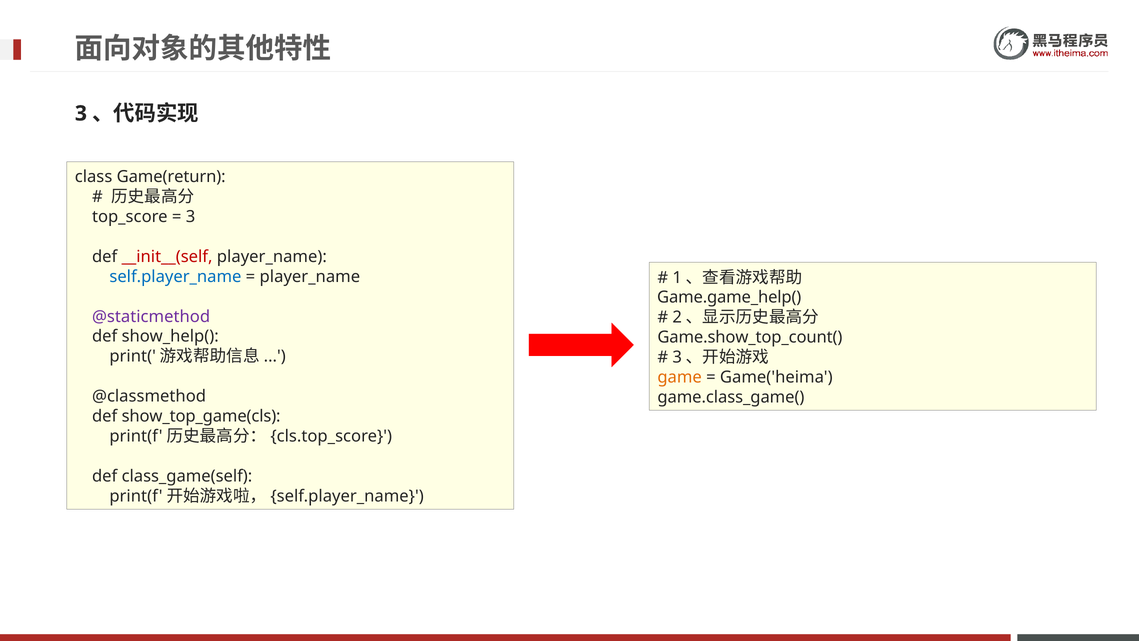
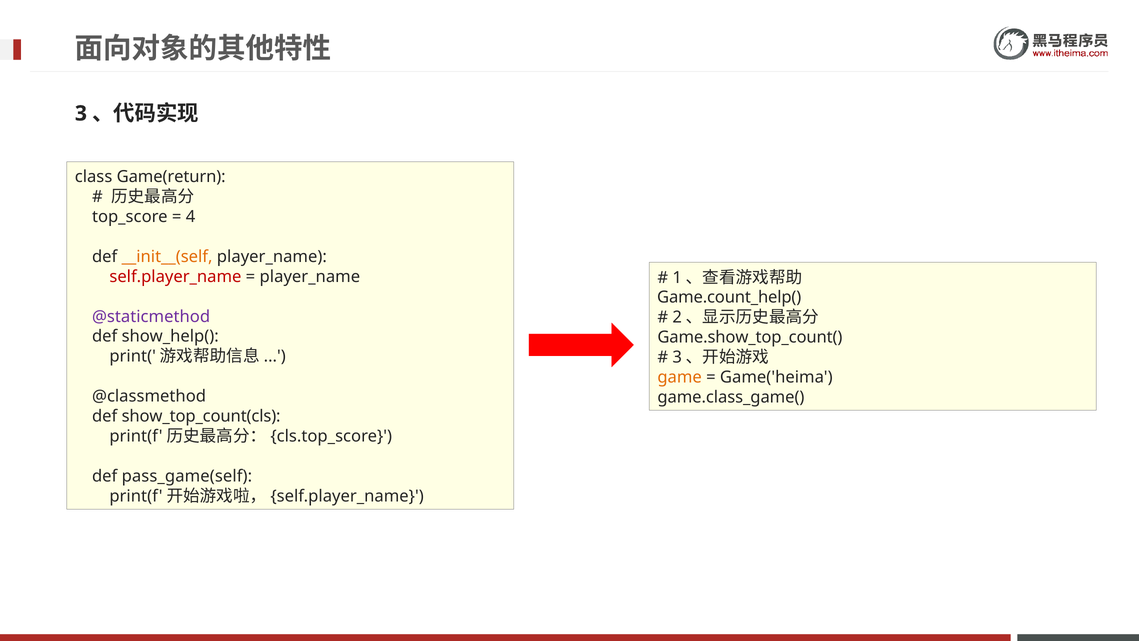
3 at (191, 217): 3 -> 4
__init__(self colour: red -> orange
self.player_name colour: blue -> red
Game.game_help(: Game.game_help( -> Game.count_help(
show_top_game(cls: show_top_game(cls -> show_top_count(cls
class_game(self: class_game(self -> pass_game(self
